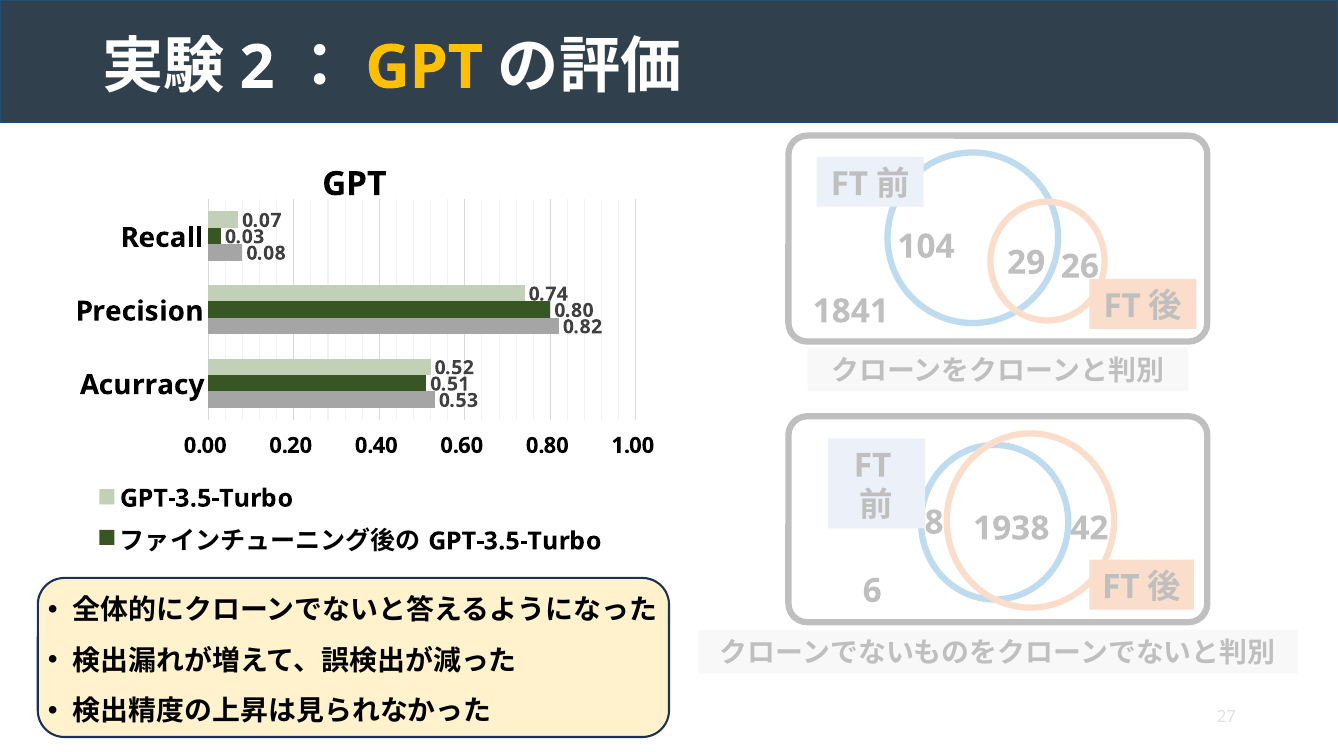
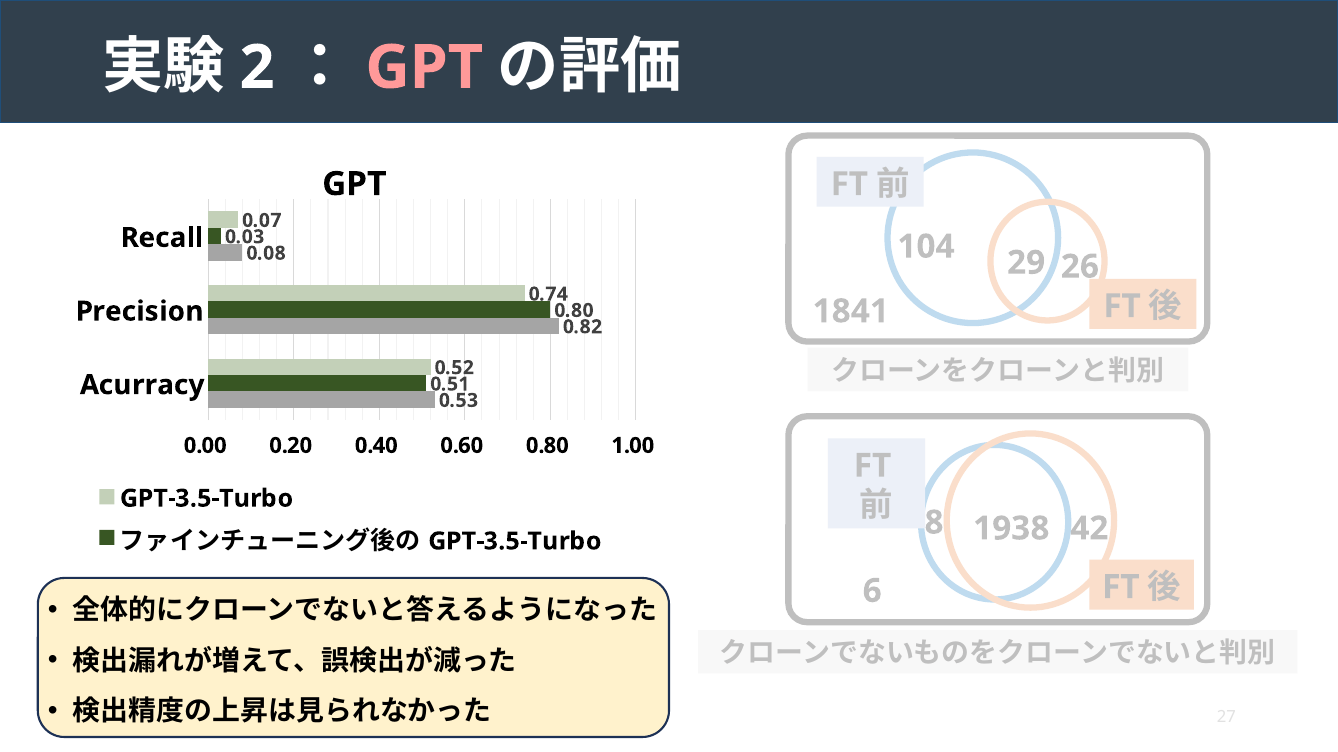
GPT at (424, 68) colour: yellow -> pink
